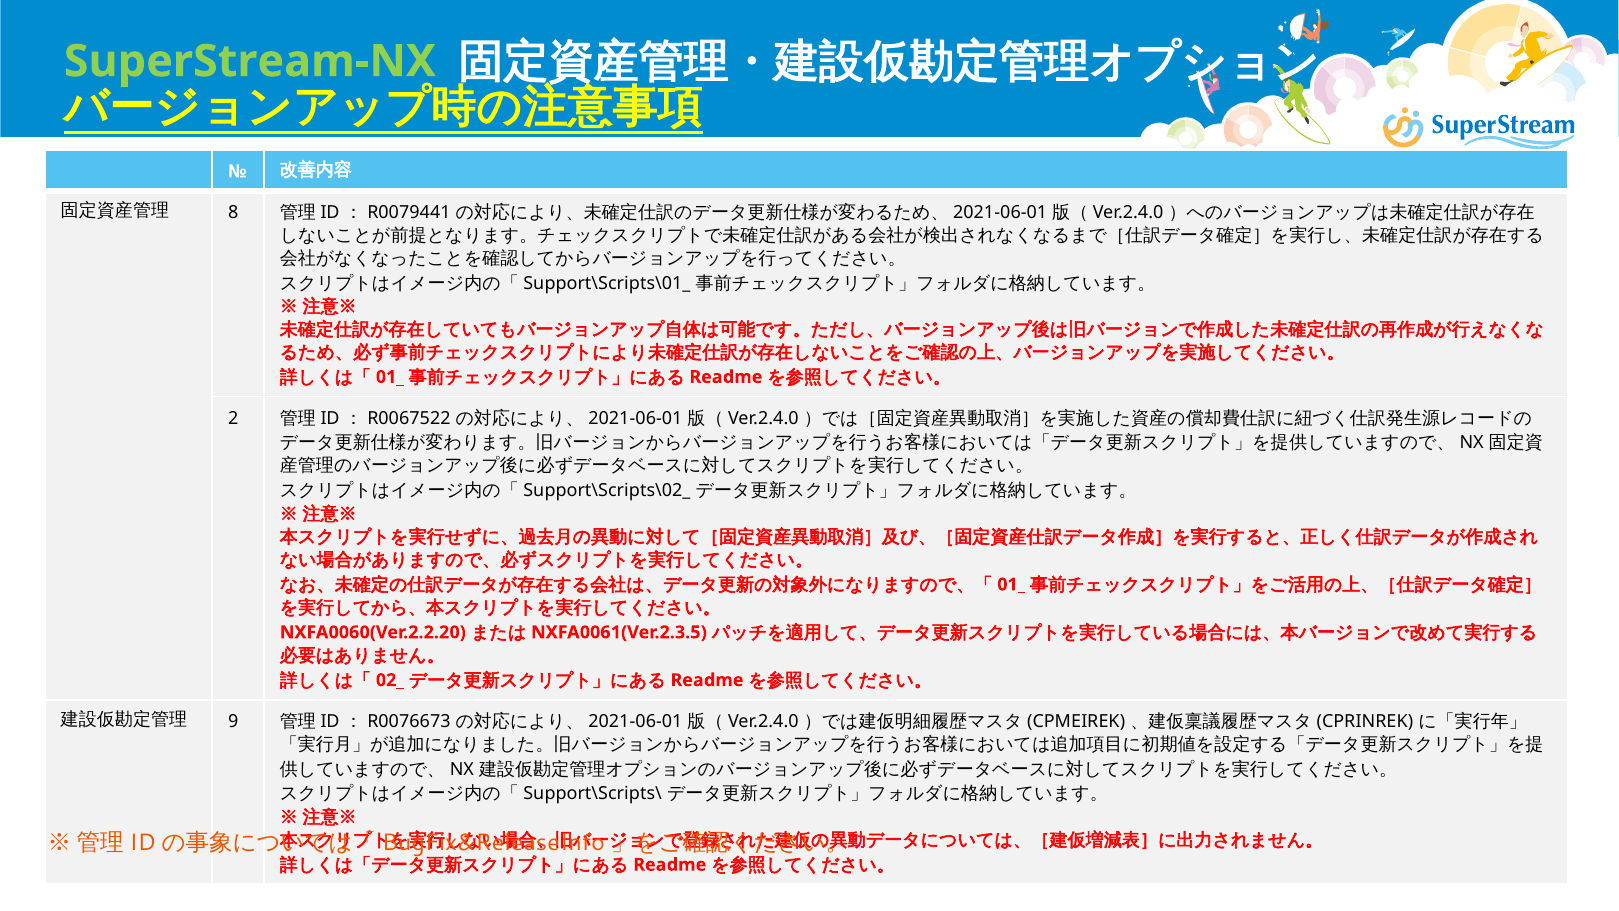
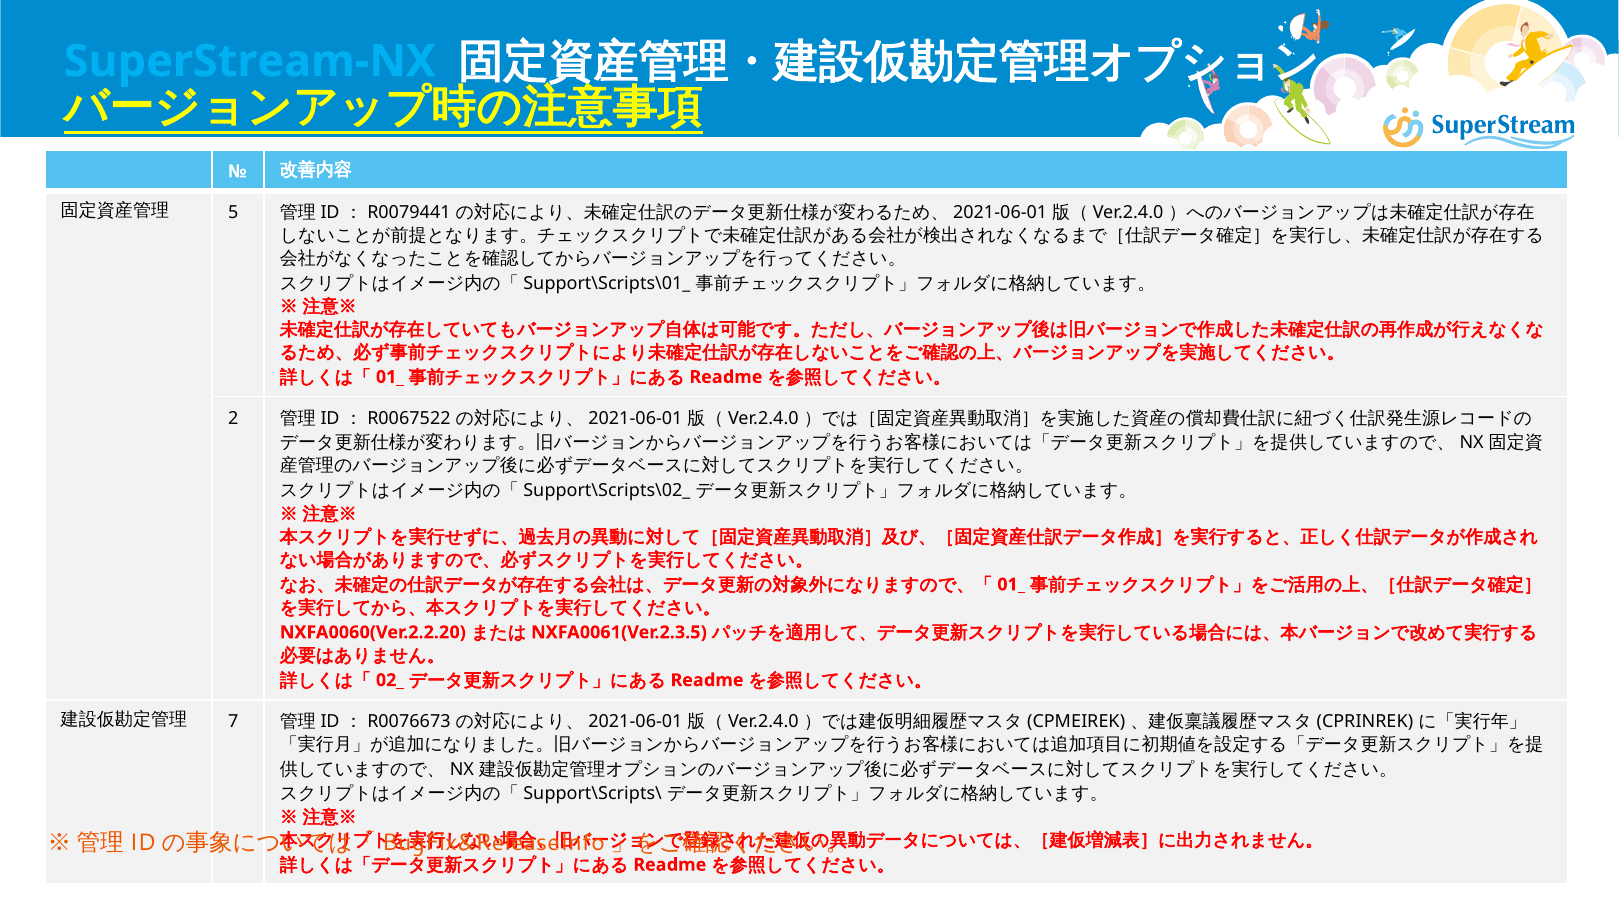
SuperStream-NX colour: light green -> light blue
8: 8 -> 5
9: 9 -> 7
